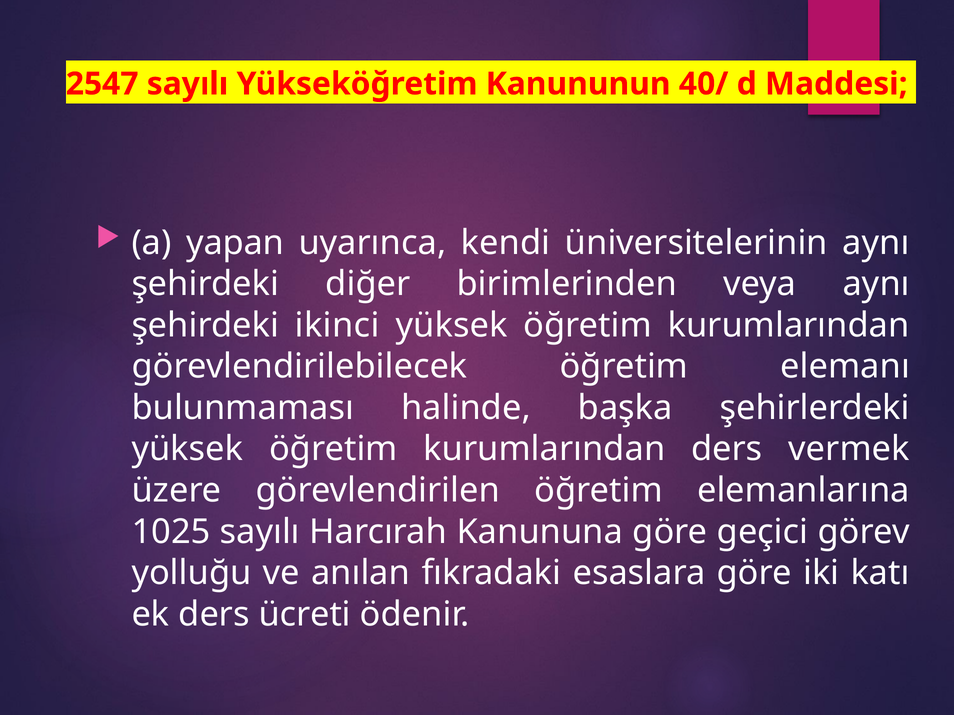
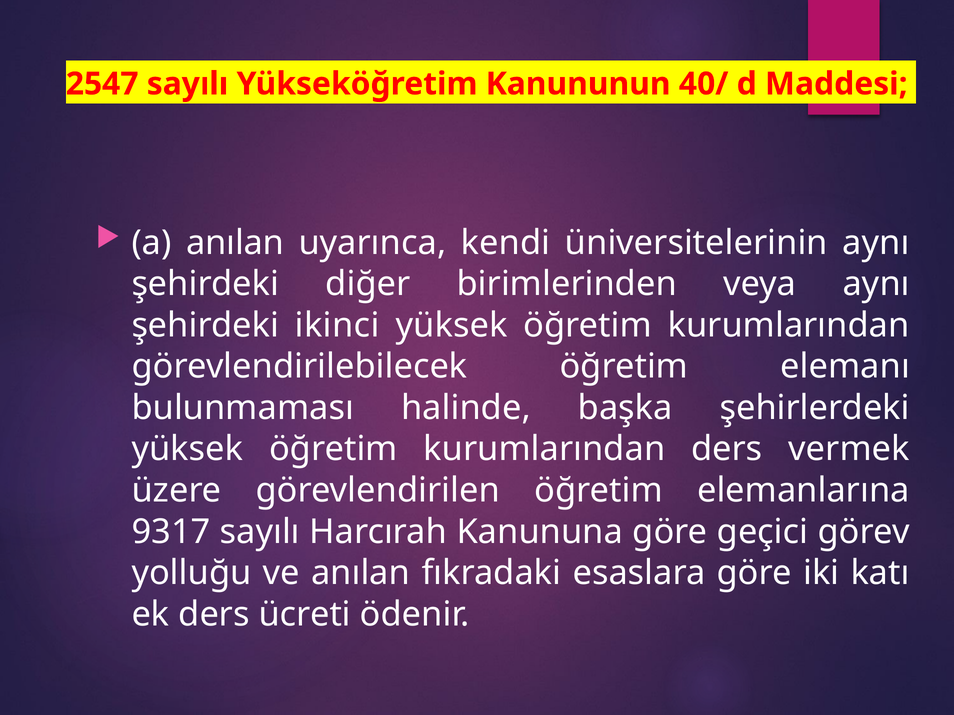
a yapan: yapan -> anılan
1025: 1025 -> 9317
